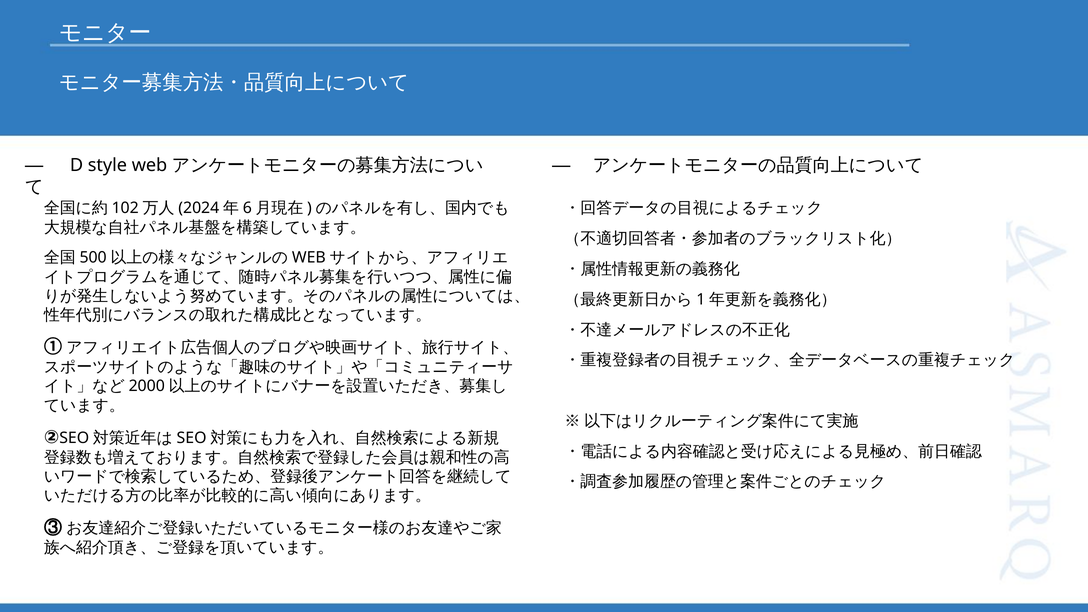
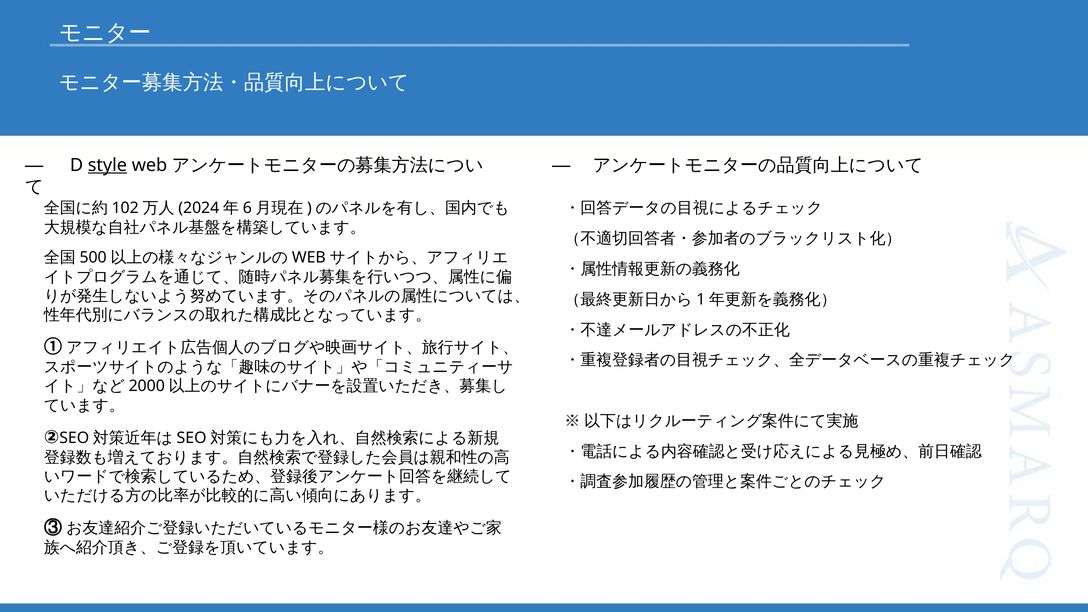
style underline: none -> present
